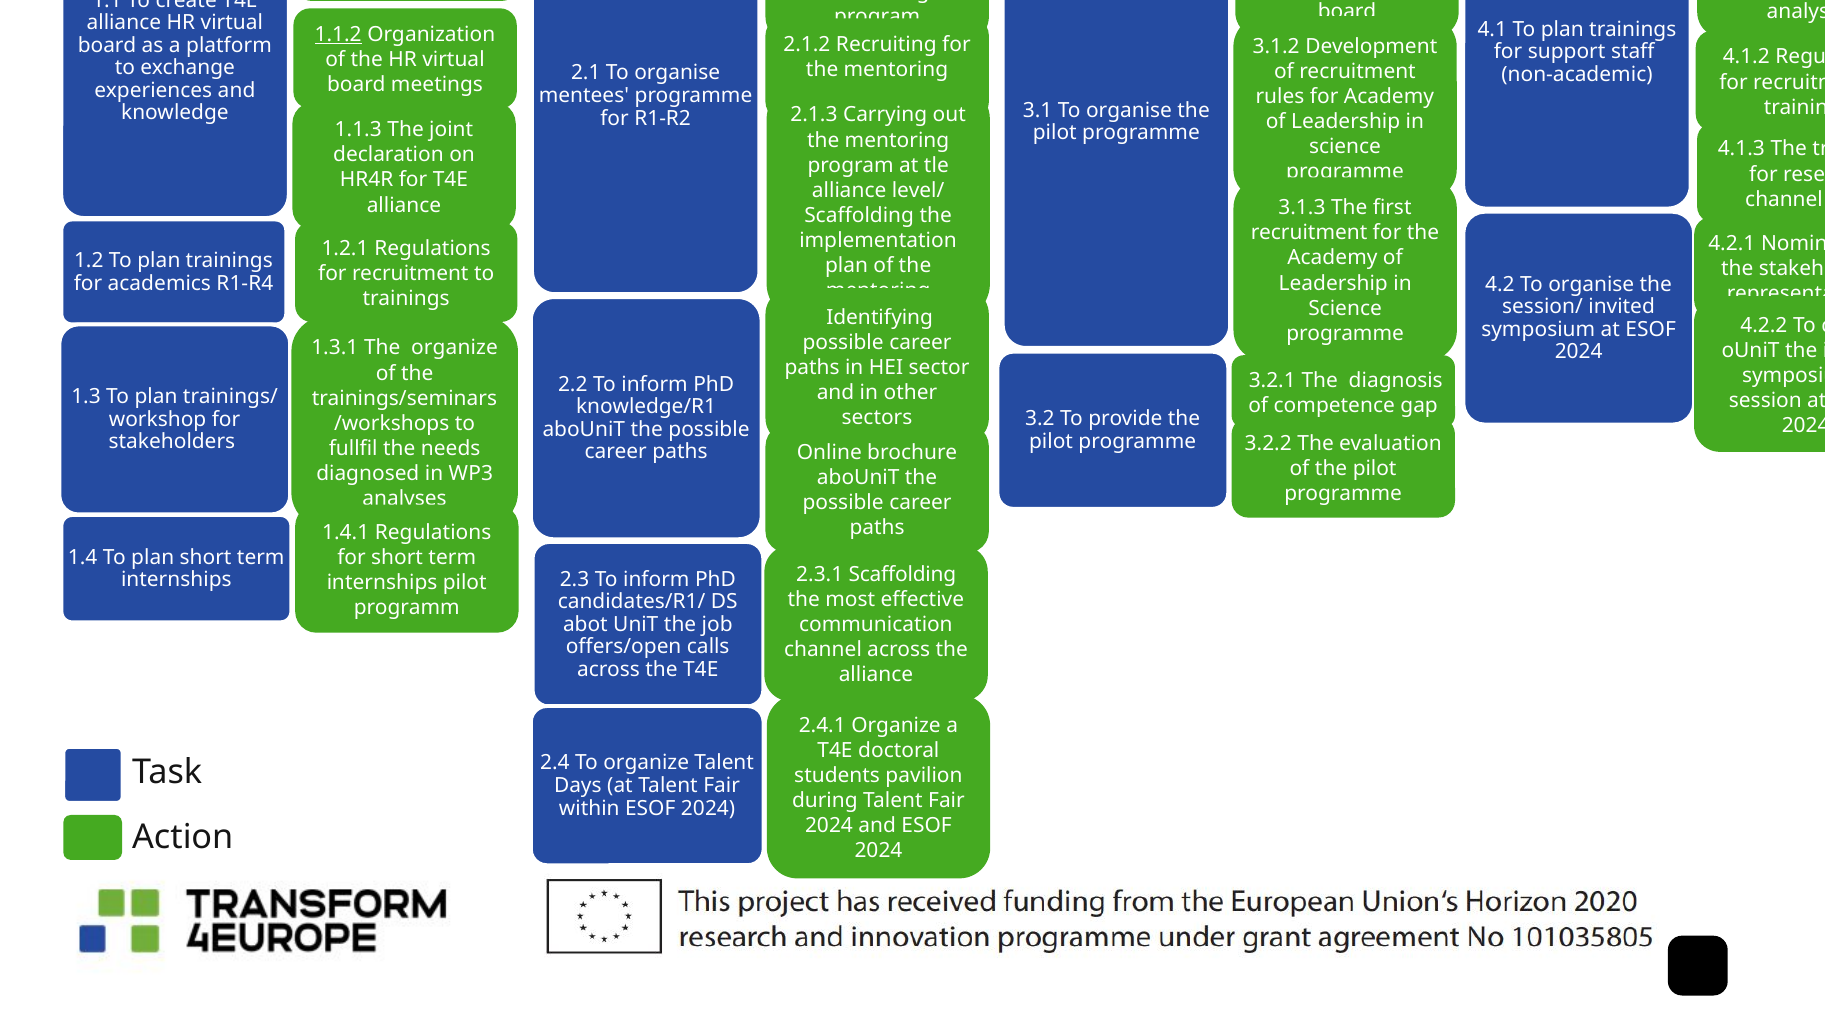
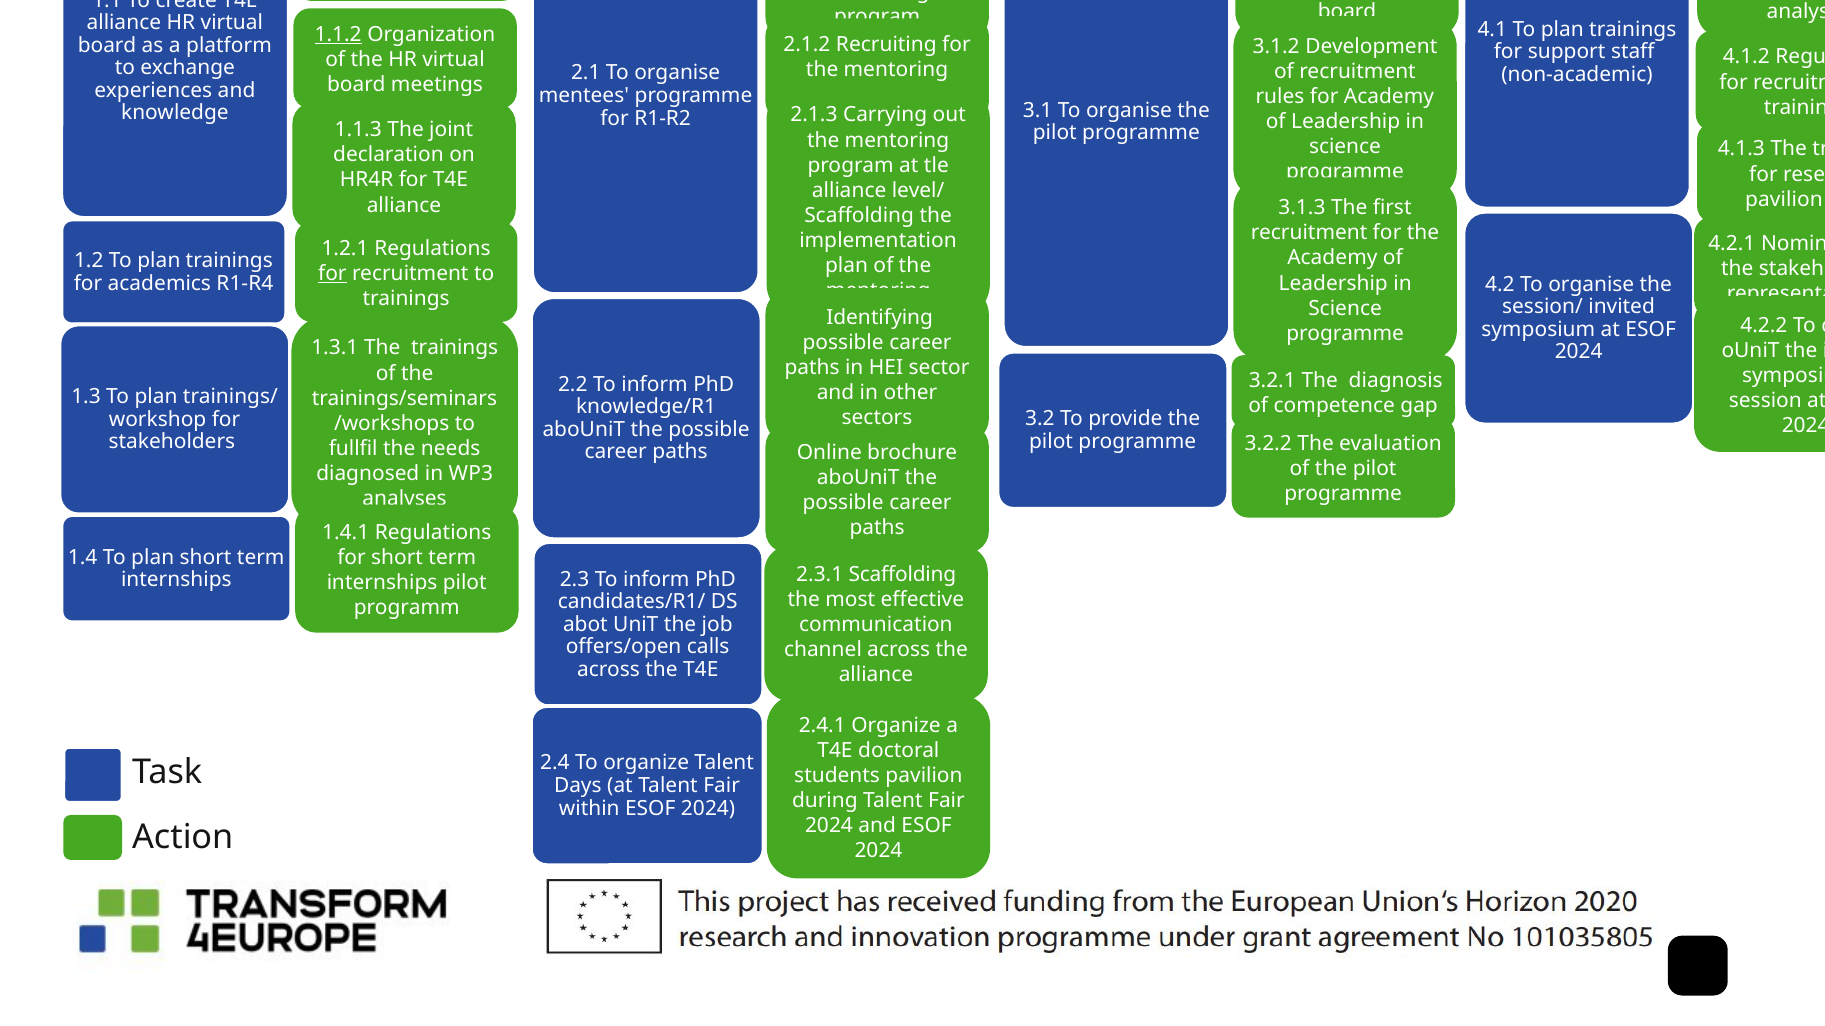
channel at (1784, 199): channel -> pavilion
for at (332, 273) underline: none -> present
1.3.1 The organize: organize -> trainings
